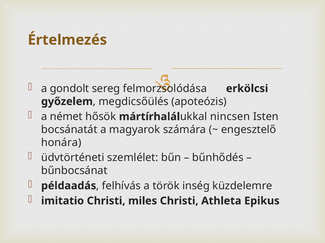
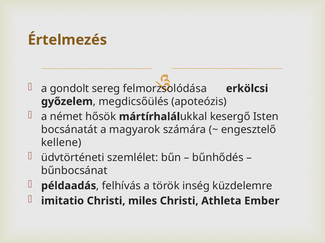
nincsen: nincsen -> kesergő
honára: honára -> kellene
Epikus: Epikus -> Ember
